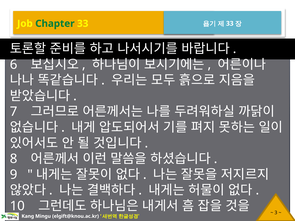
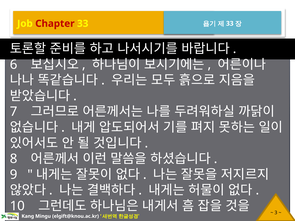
Chapter colour: green -> red
